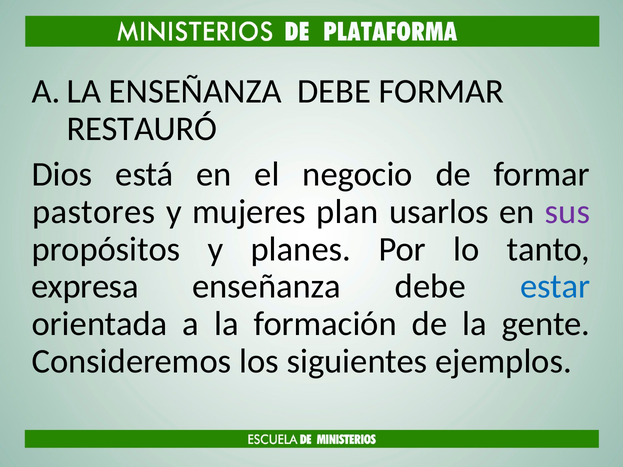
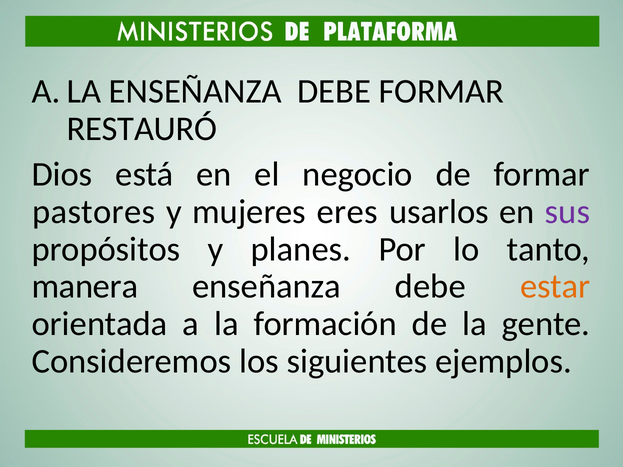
plan: plan -> eres
expresa: expresa -> manera
estar colour: blue -> orange
